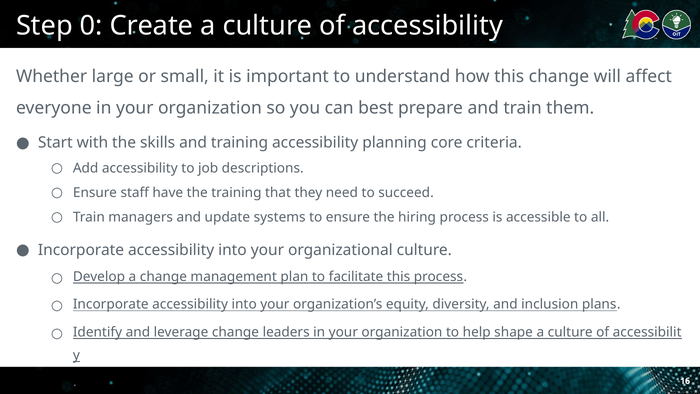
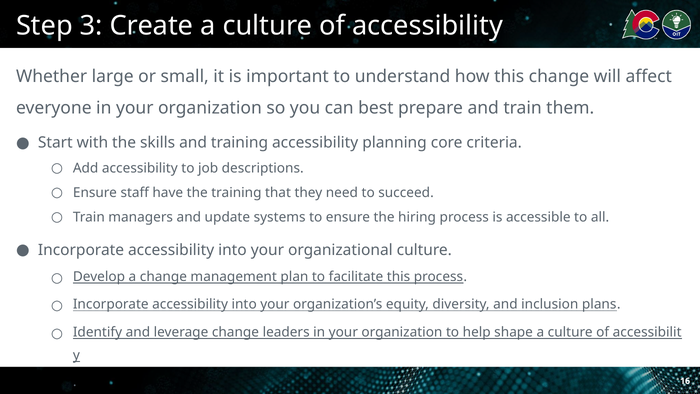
0: 0 -> 3
